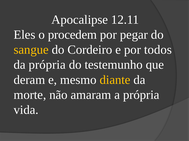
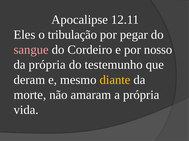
procedem: procedem -> tribulação
sangue colour: yellow -> pink
todos: todos -> nosso
